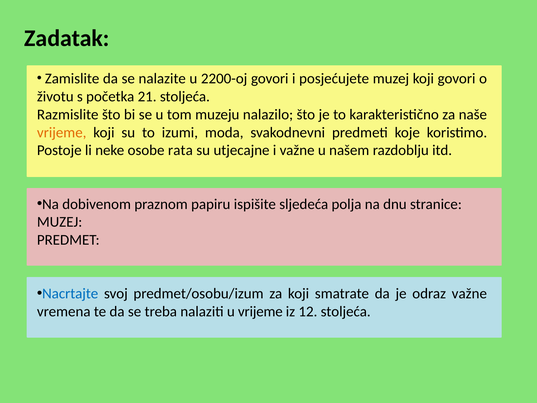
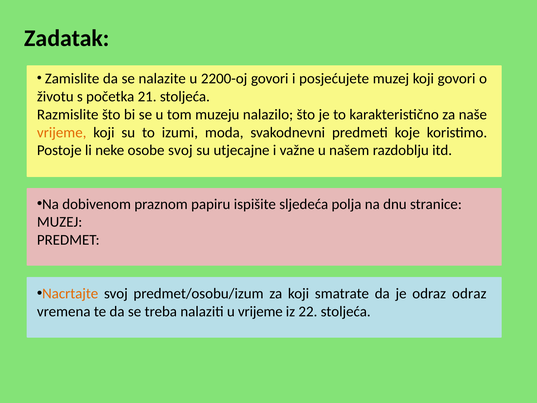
osobe rata: rata -> svoj
Nacrtajte colour: blue -> orange
odraz važne: važne -> odraz
12: 12 -> 22
